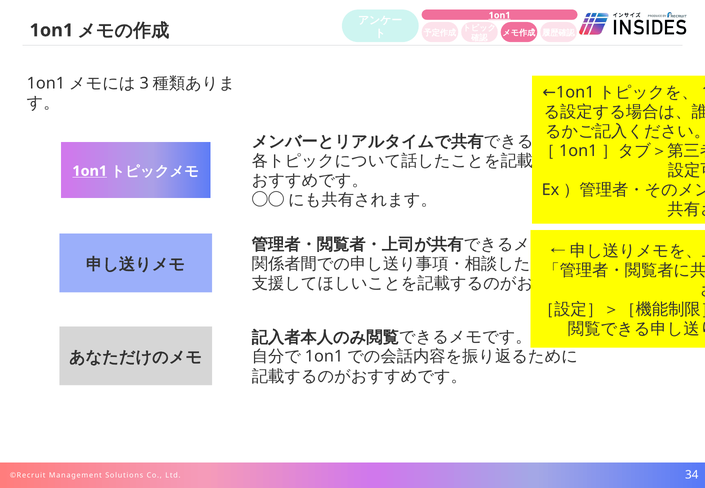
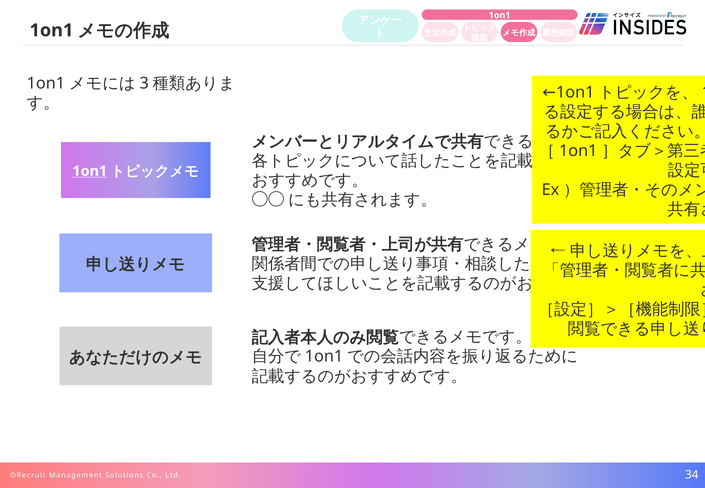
1on1 at (500, 15) underline: present -> none
